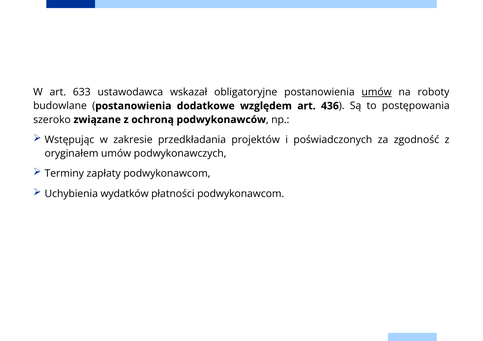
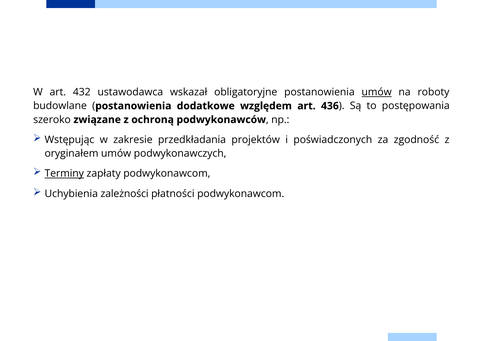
633: 633 -> 432
Terminy underline: none -> present
wydatków: wydatków -> zależności
